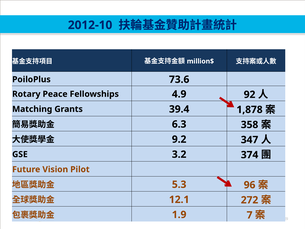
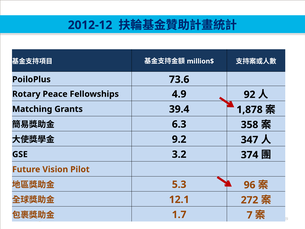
2012-10: 2012-10 -> 2012-12
1.9: 1.9 -> 1.7
